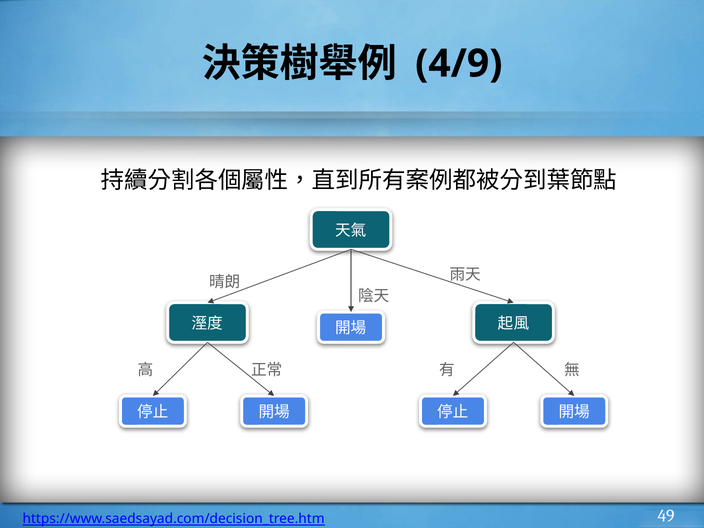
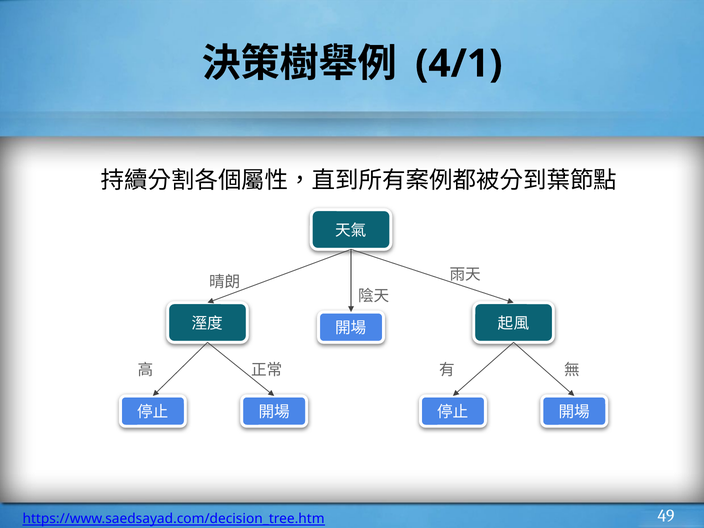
4/9: 4/9 -> 4/1
